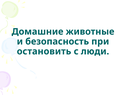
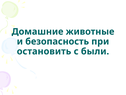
люди: люди -> были
